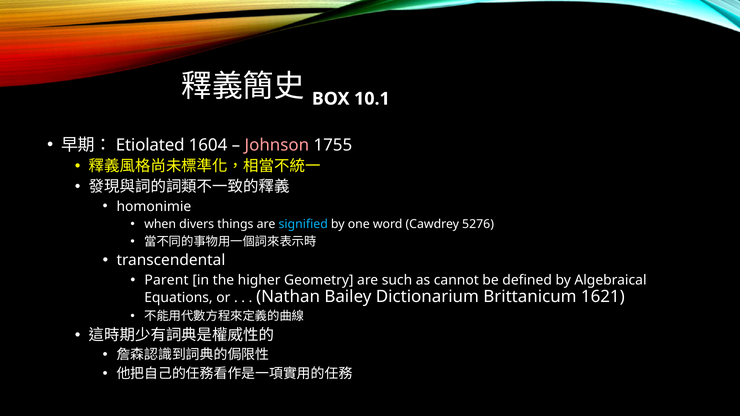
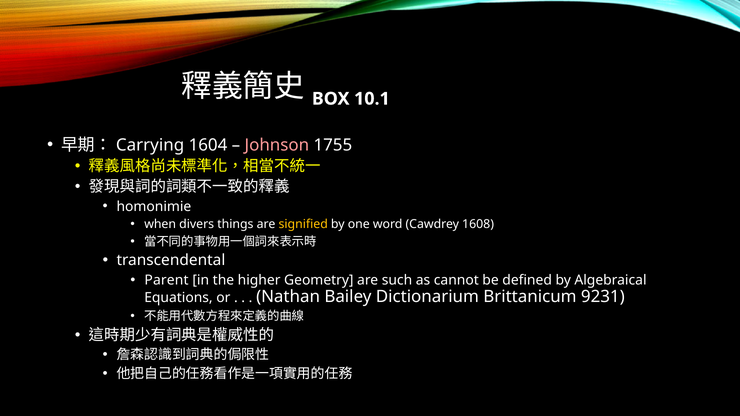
Etiolated: Etiolated -> Carrying
signiﬁed colour: light blue -> yellow
5276: 5276 -> 1608
1621: 1621 -> 9231
